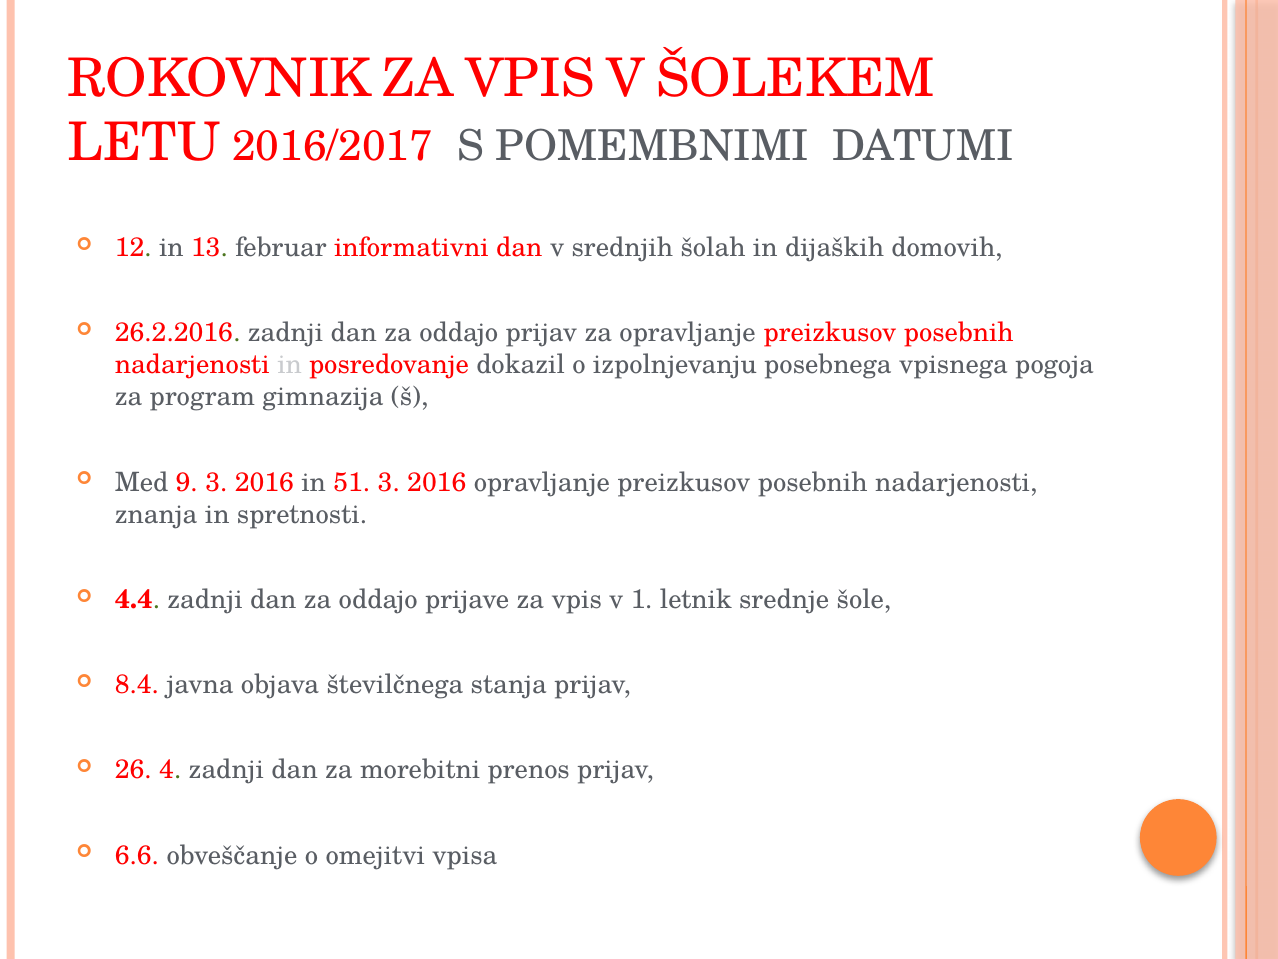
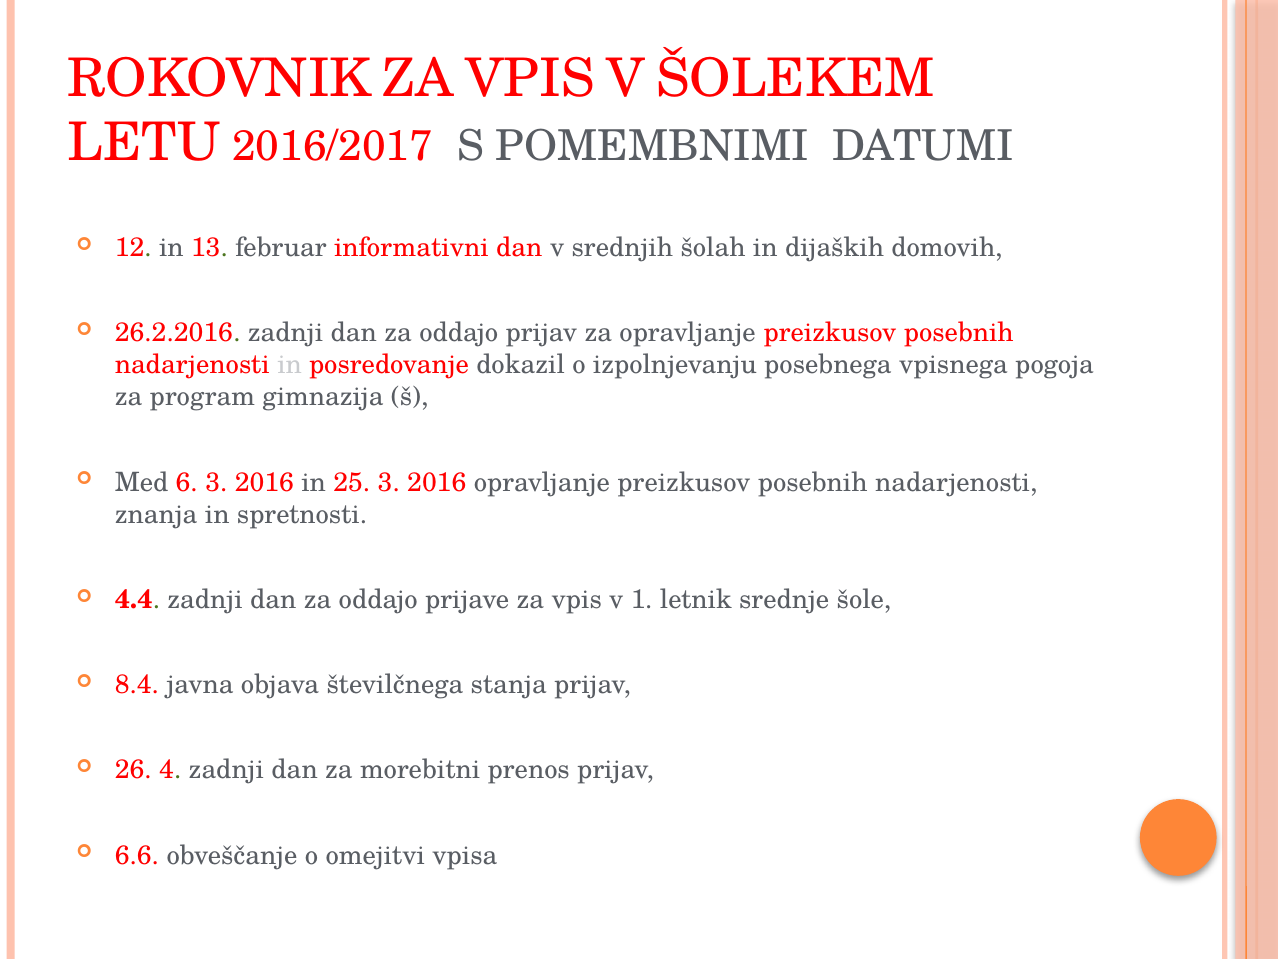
9: 9 -> 6
51: 51 -> 25
